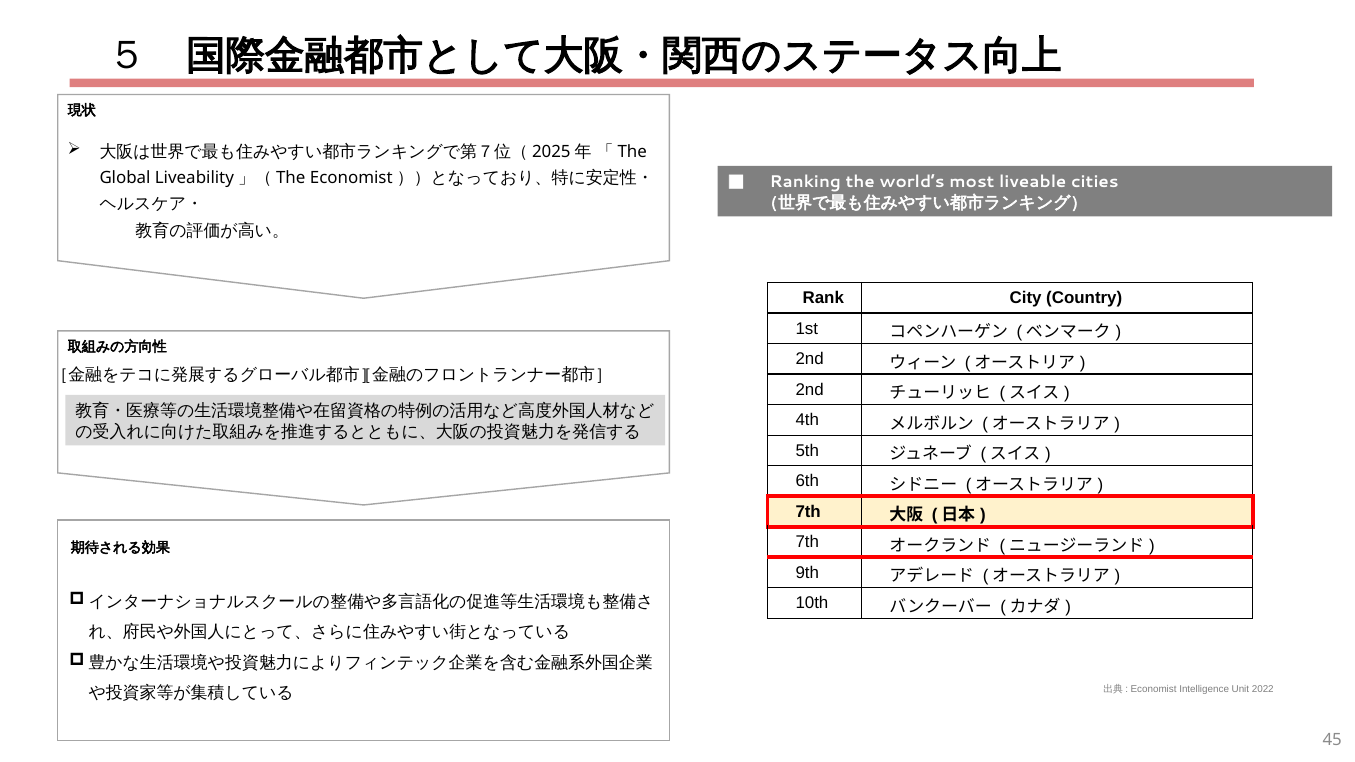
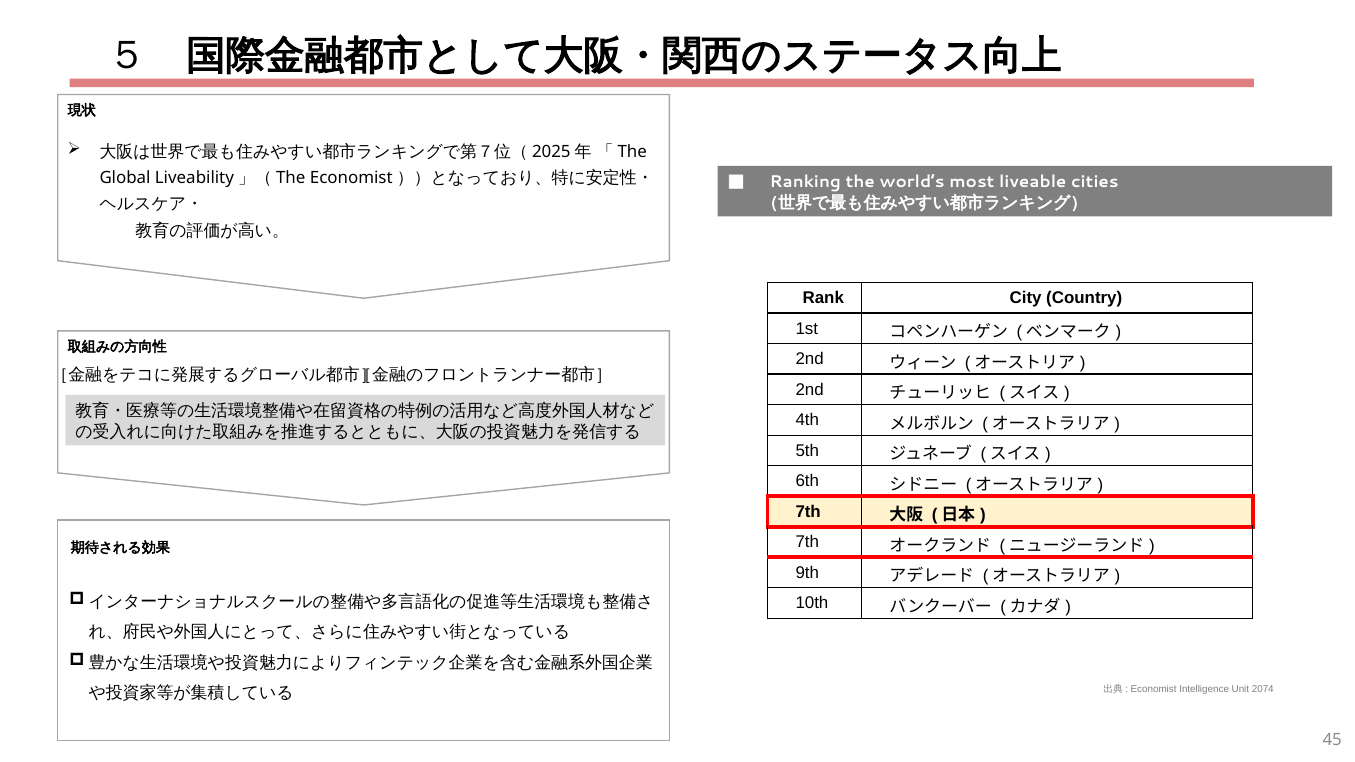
2022: 2022 -> 2074
